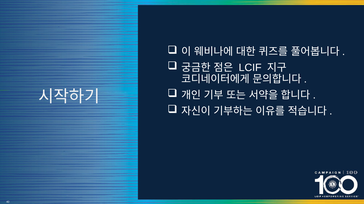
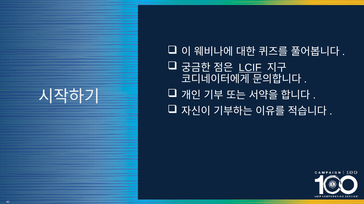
LCIF underline: none -> present
